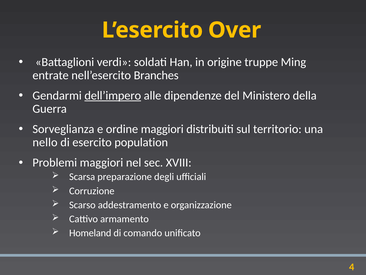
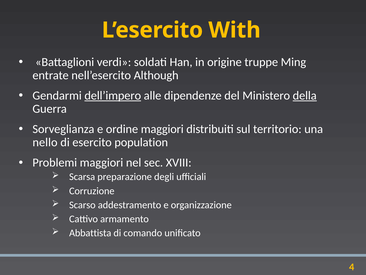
Over: Over -> With
Branches: Branches -> Although
della underline: none -> present
Homeland: Homeland -> Abbattista
